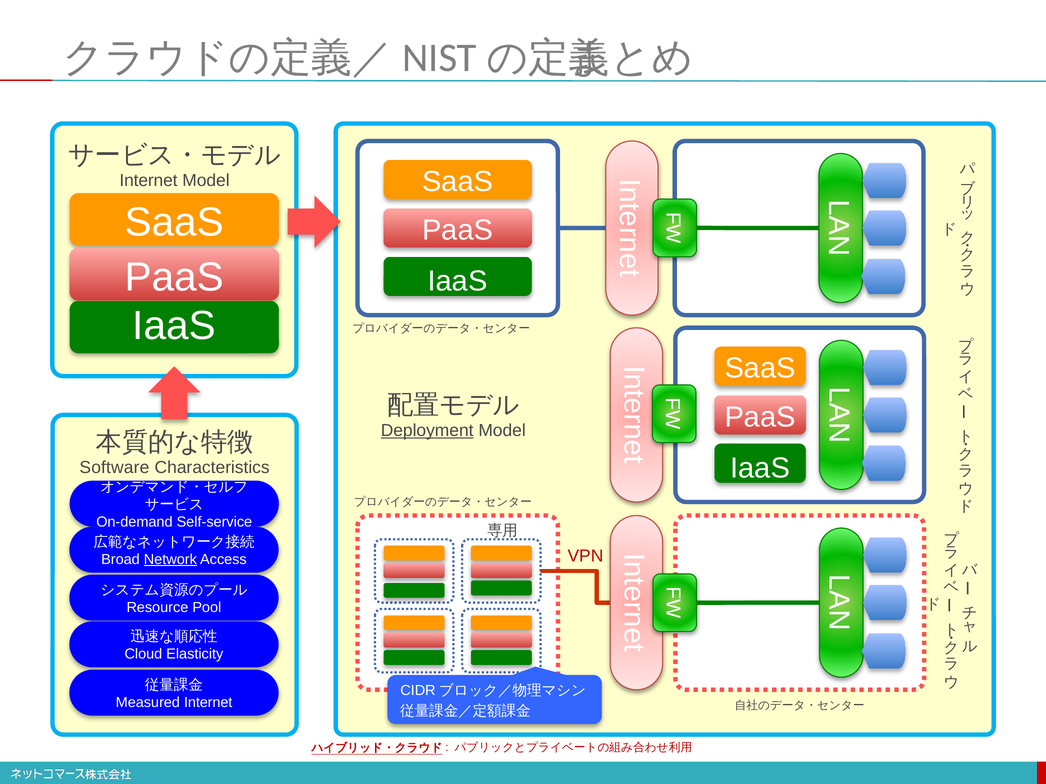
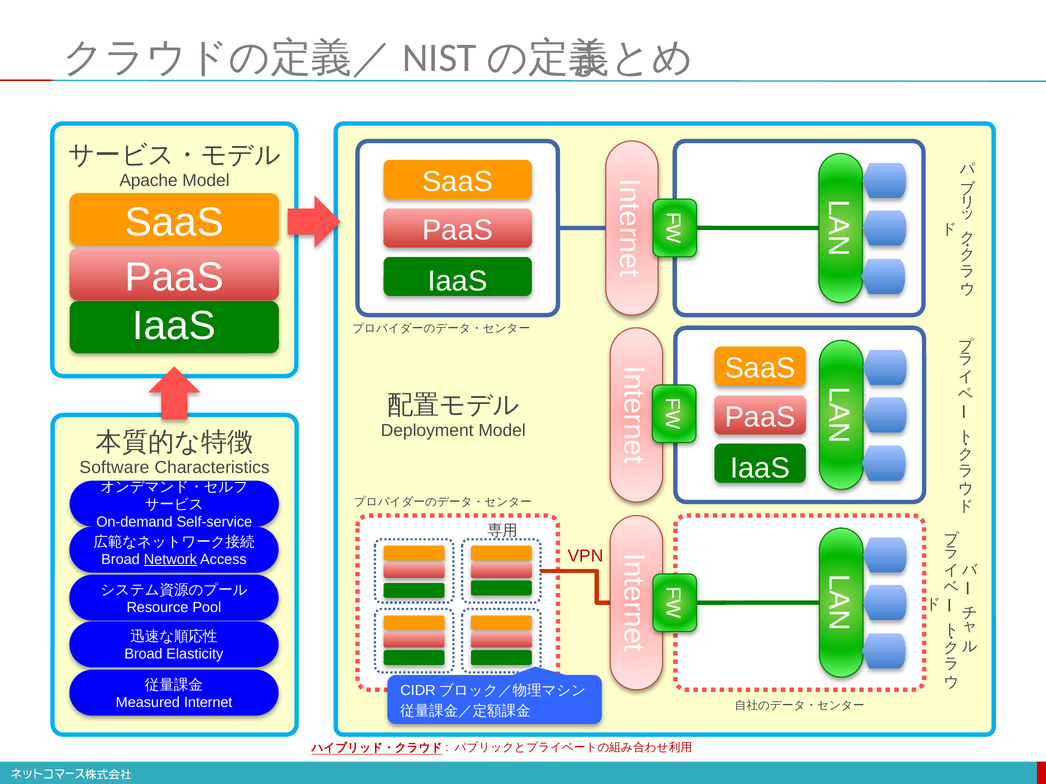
Internet at (148, 181): Internet -> Apache
Deployment underline: present -> none
Cloud at (143, 654): Cloud -> Broad
